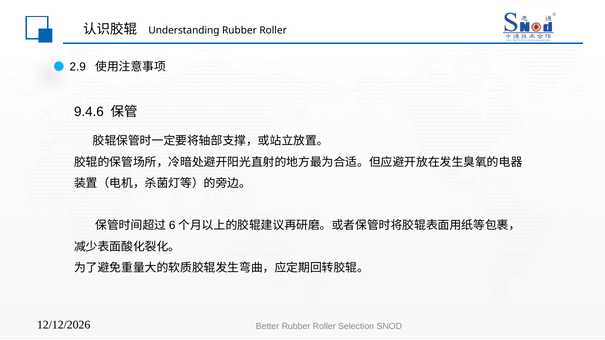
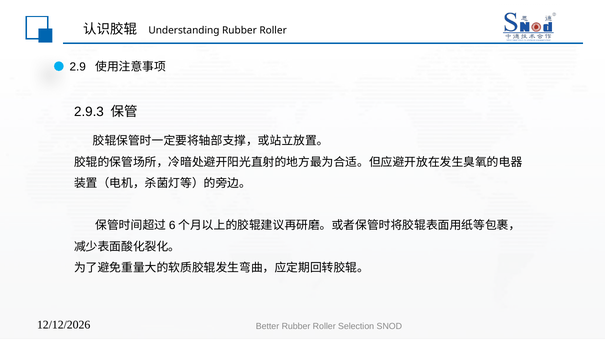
9.4.6: 9.4.6 -> 2.9.3
